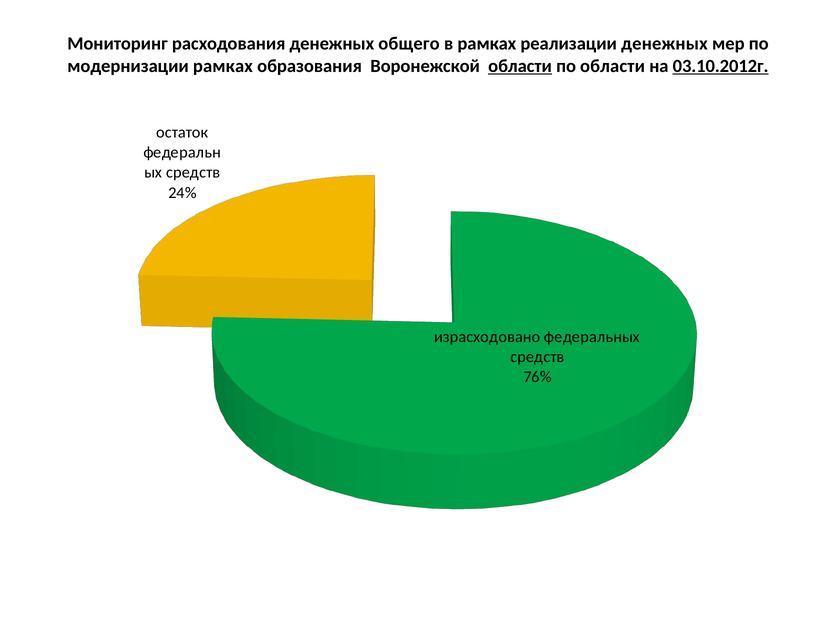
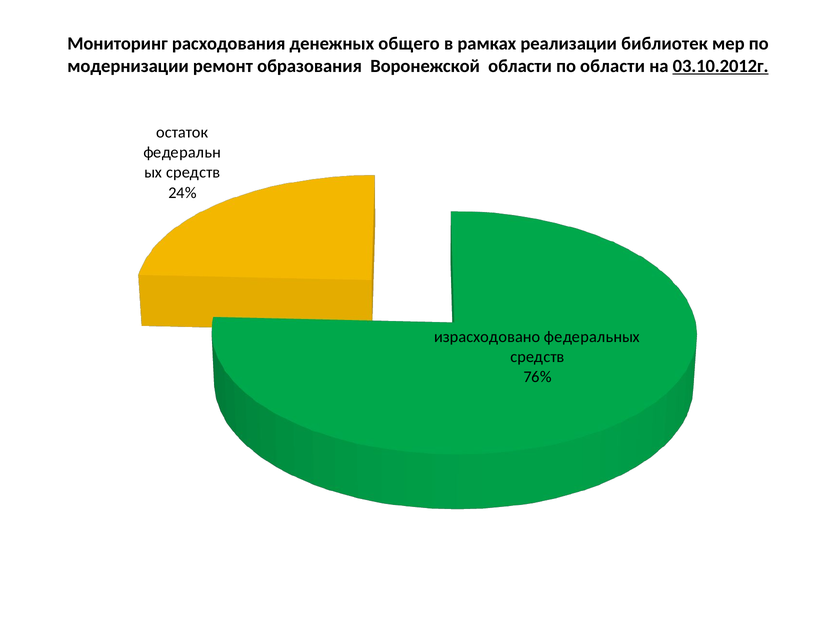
реализации денежных: денежных -> библиотек
модернизации рамках: рамках -> ремонт
области at (520, 66) underline: present -> none
